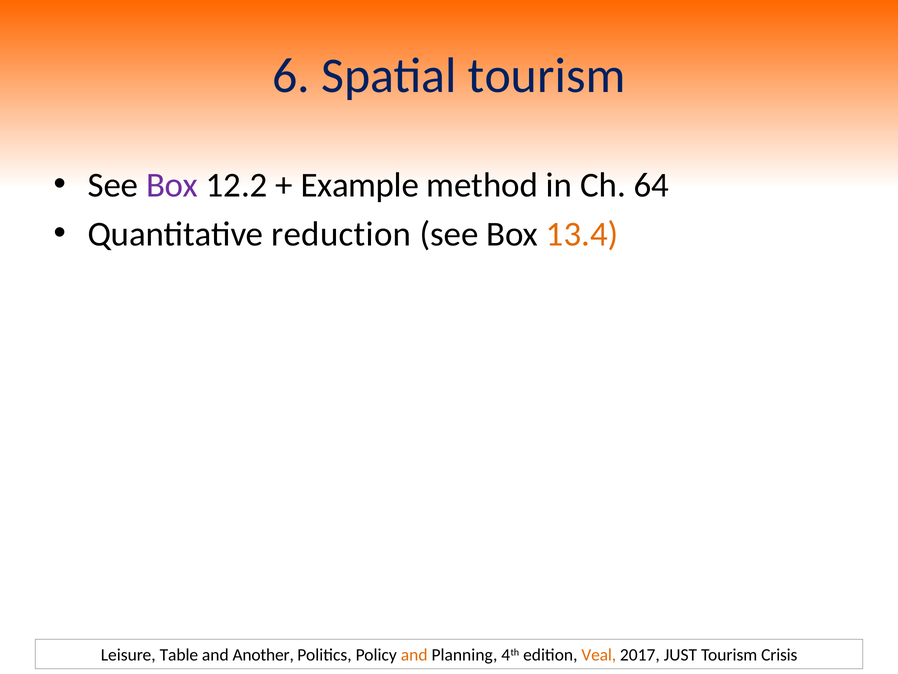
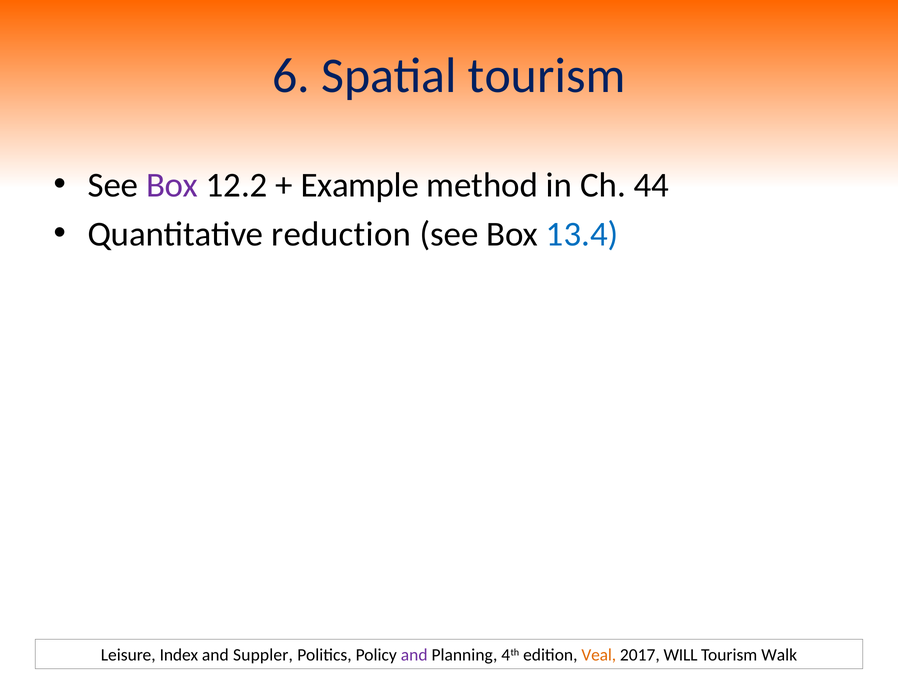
64: 64 -> 44
13.4 colour: orange -> blue
Table: Table -> Index
Another: Another -> Suppler
and at (414, 655) colour: orange -> purple
JUST: JUST -> WILL
Crisis: Crisis -> Walk
